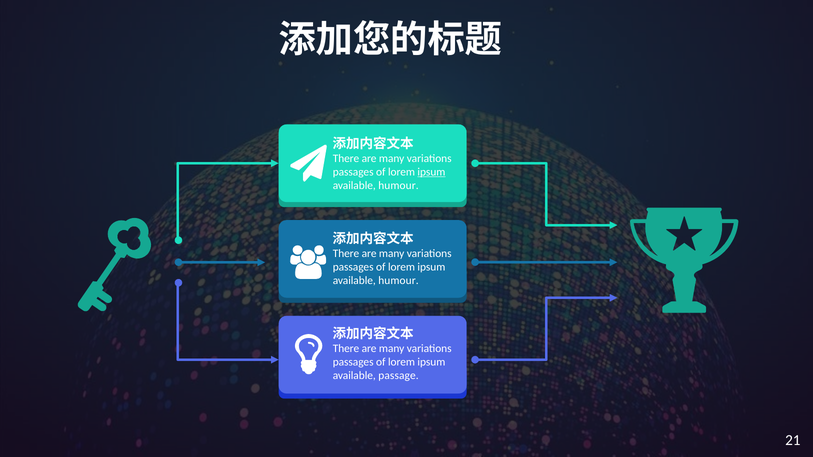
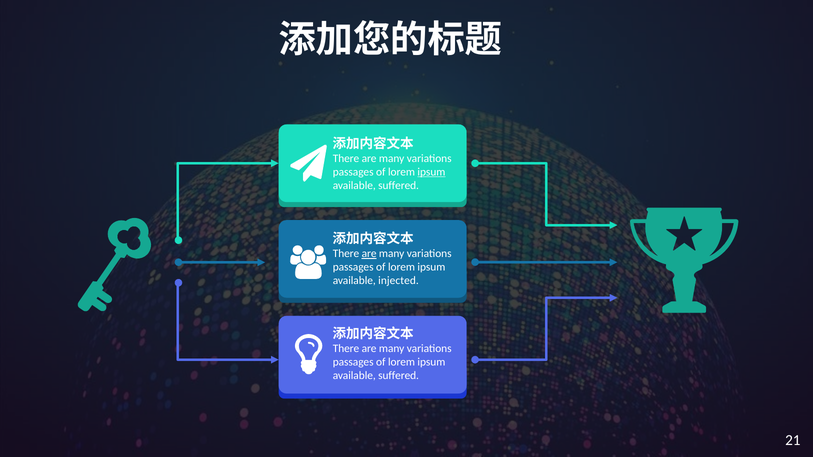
humour at (399, 186): humour -> suffered
are at (369, 254) underline: none -> present
humour at (399, 281): humour -> injected
passage at (399, 376): passage -> suffered
